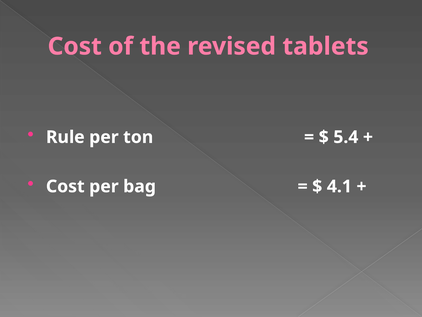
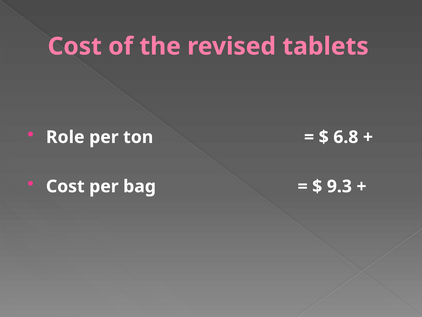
Rule: Rule -> Role
5.4: 5.4 -> 6.8
4.1: 4.1 -> 9.3
